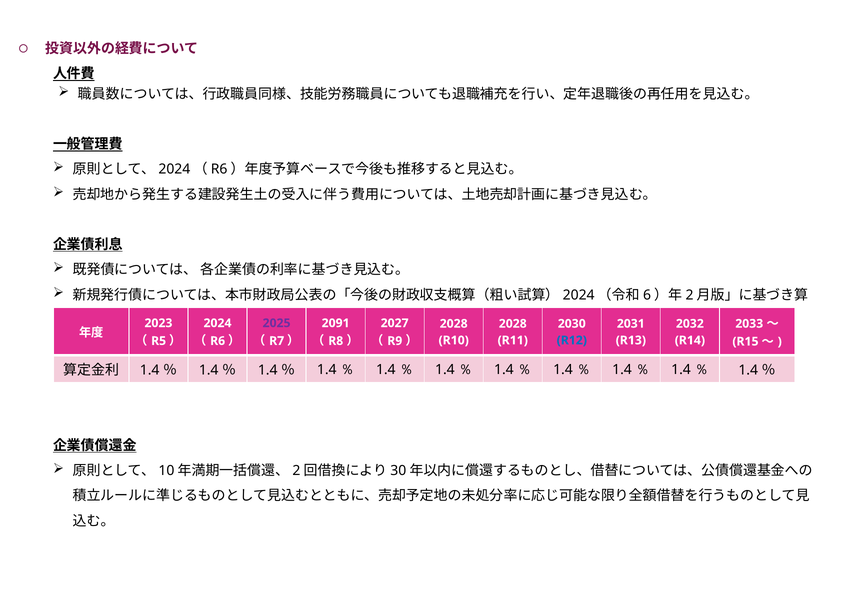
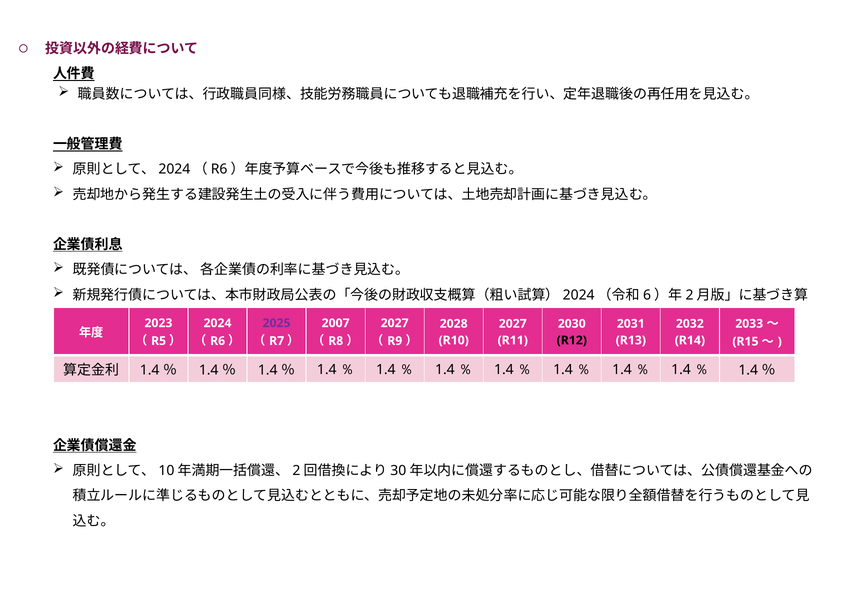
2091: 2091 -> 2007
2028 at (513, 324): 2028 -> 2027
R12 colour: blue -> black
